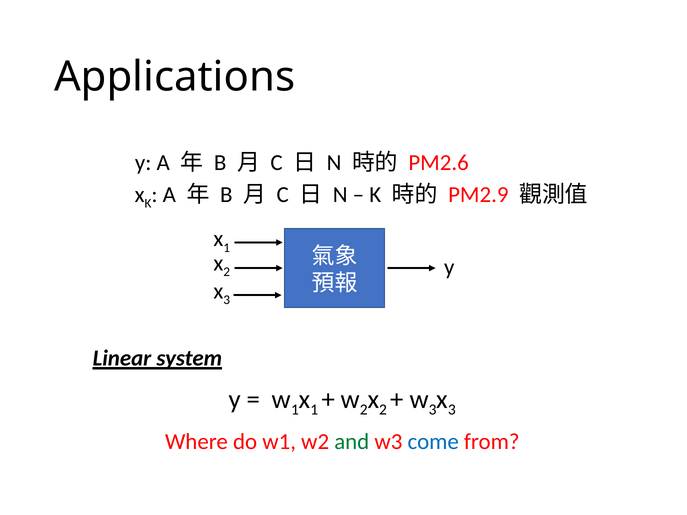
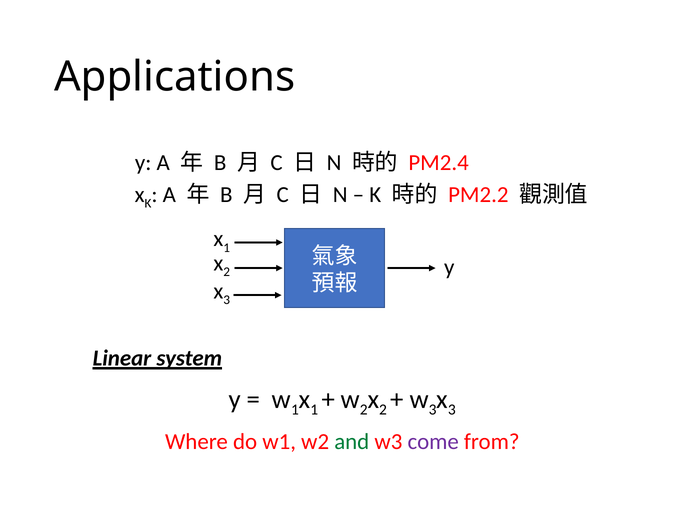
PM2.6: PM2.6 -> PM2.4
PM2.9: PM2.9 -> PM2.2
come colour: blue -> purple
